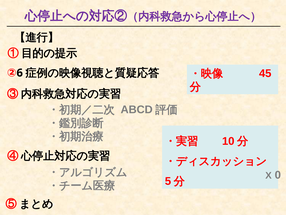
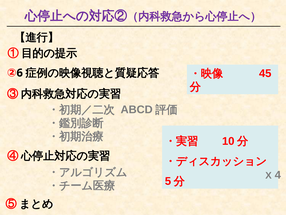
0: 0 -> 4
